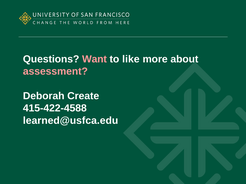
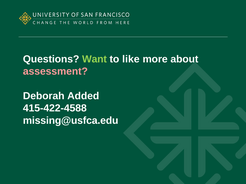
Want colour: pink -> light green
Create: Create -> Added
learned@usfca.edu: learned@usfca.edu -> missing@usfca.edu
